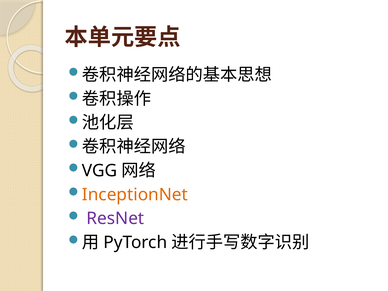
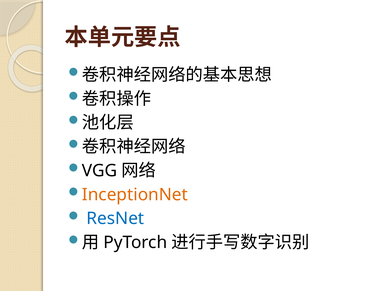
ResNet colour: purple -> blue
